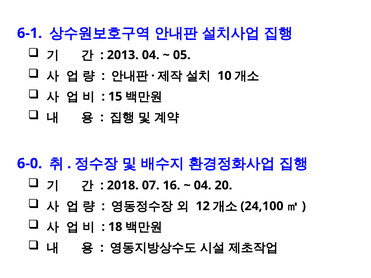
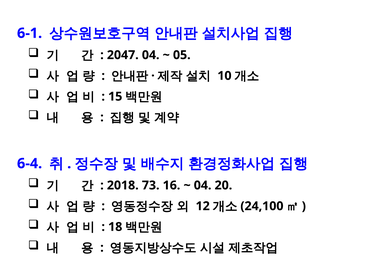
2013: 2013 -> 2047
6-0: 6-0 -> 6-4
07: 07 -> 73
